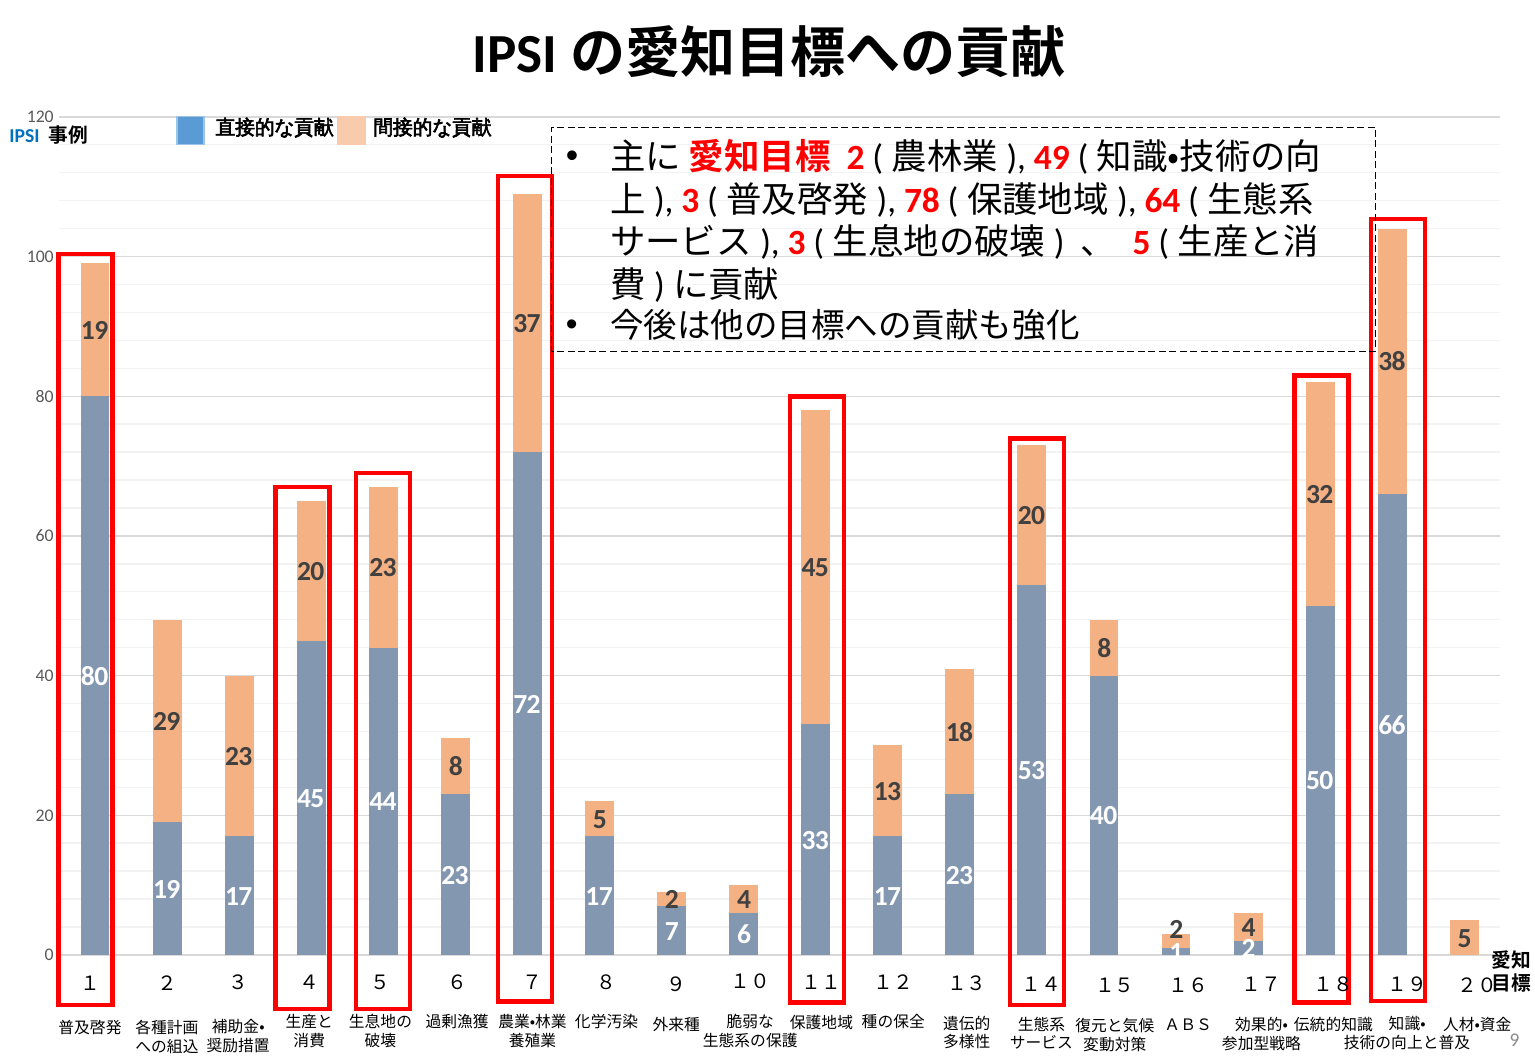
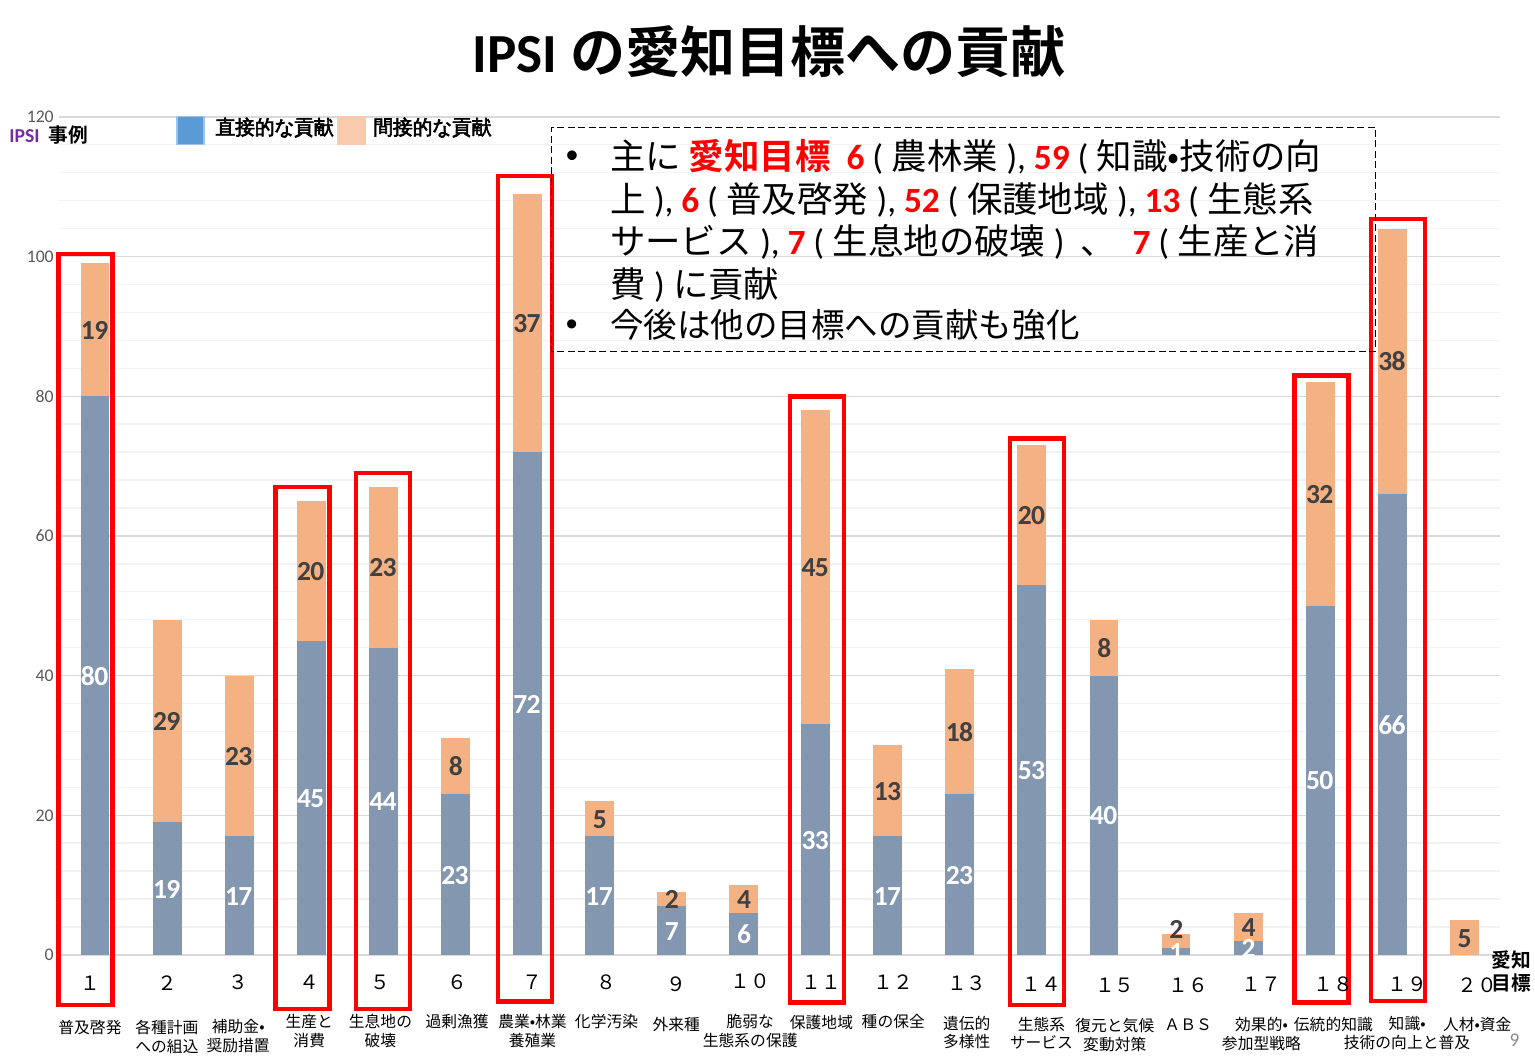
IPSI colour: blue -> purple
2 at (856, 158): 2 -> 6
49: 49 -> 59
3 at (690, 200): 3 -> 6
78: 78 -> 52
64 at (1162, 200): 64 -> 13
3 at (797, 243): 3 -> 7
5 at (1142, 243): 5 -> 7
